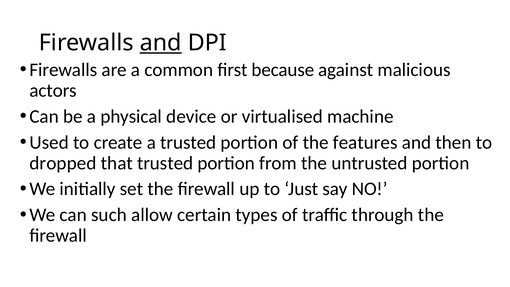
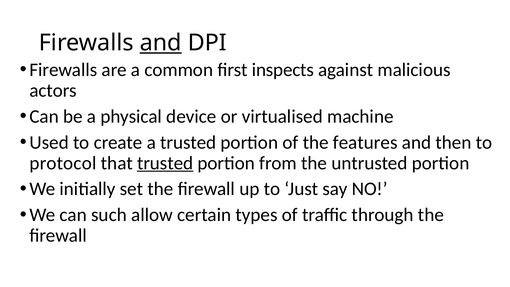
because: because -> inspects
dropped: dropped -> protocol
trusted at (165, 163) underline: none -> present
